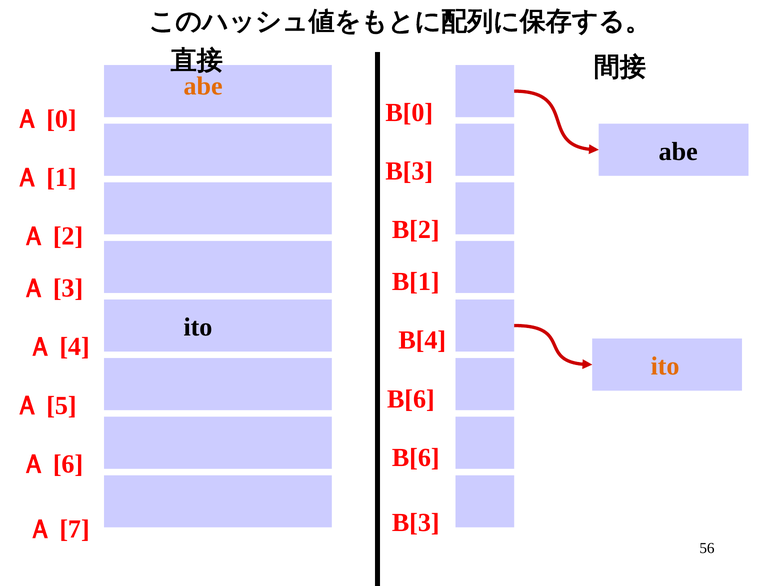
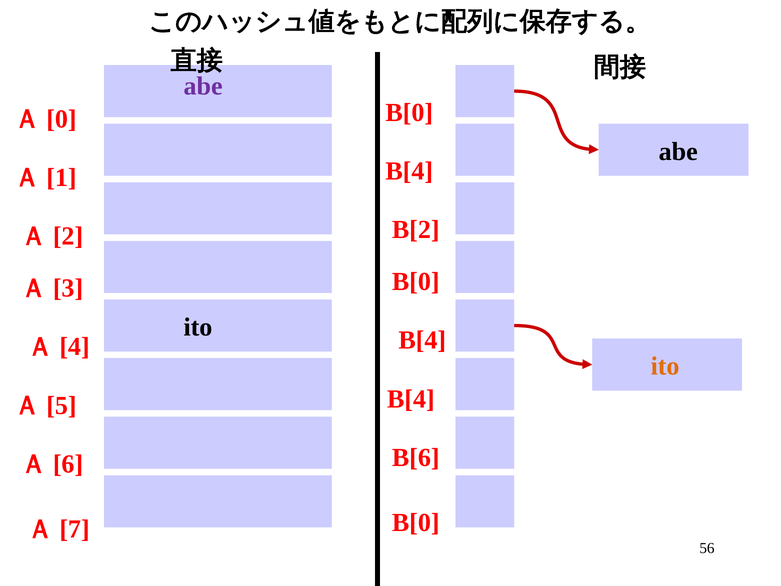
abe at (203, 86) colour: orange -> purple
B[3 at (409, 171): B[3 -> B[4
B[1 at (416, 282): B[1 -> B[0
B[6 at (411, 399): B[6 -> B[4
B[3 at (416, 522): B[3 -> B[0
